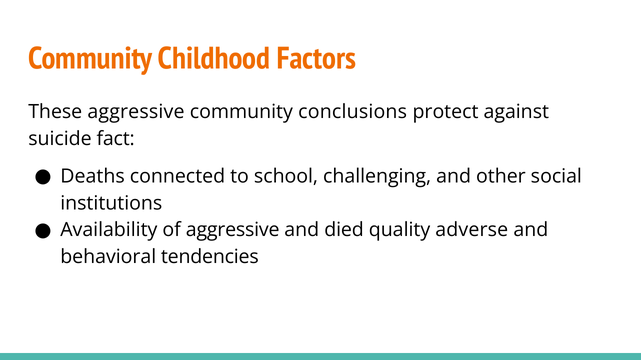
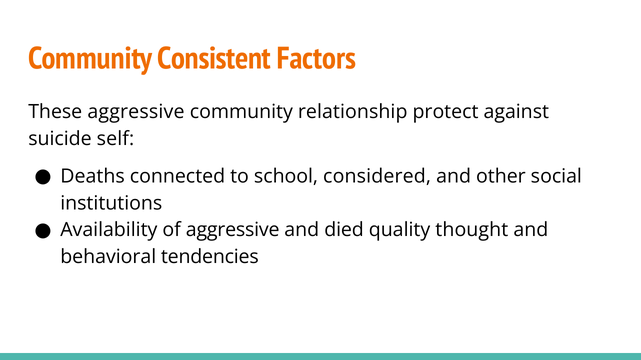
Childhood: Childhood -> Consistent
conclusions: conclusions -> relationship
fact: fact -> self
challenging: challenging -> considered
adverse: adverse -> thought
